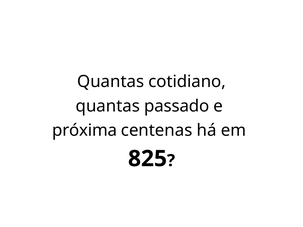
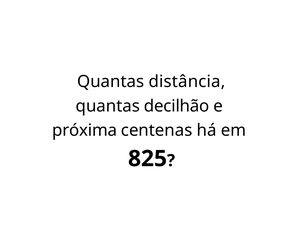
cotidiano: cotidiano -> distância
passado: passado -> decilhão
